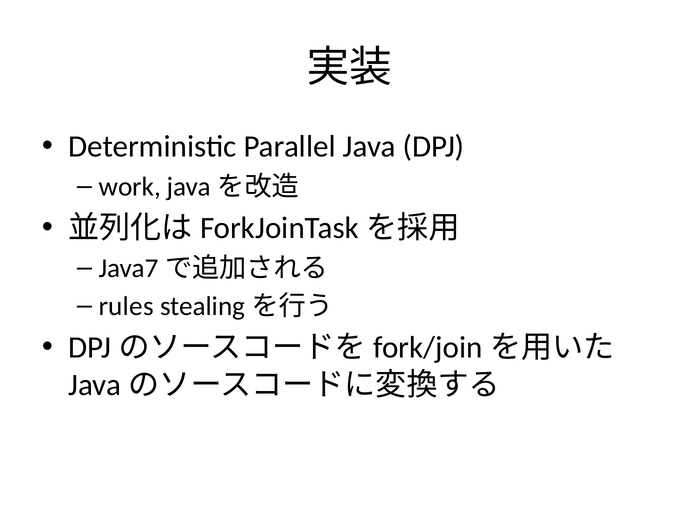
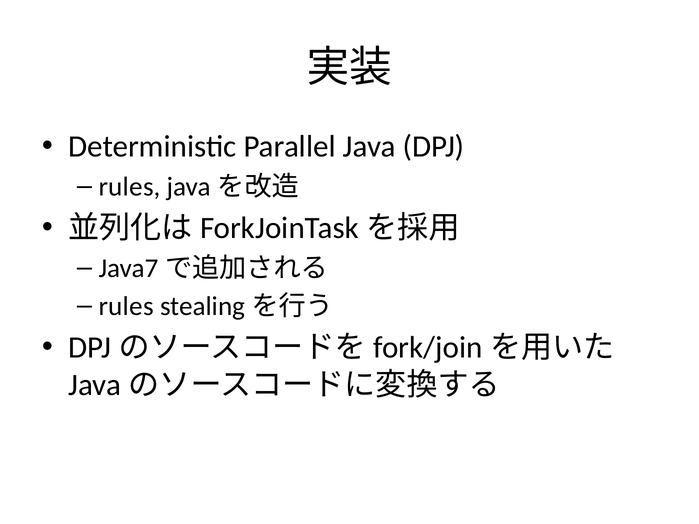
work at (130, 187): work -> rules
